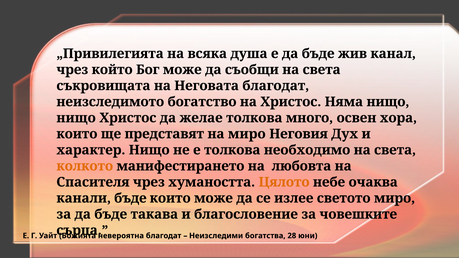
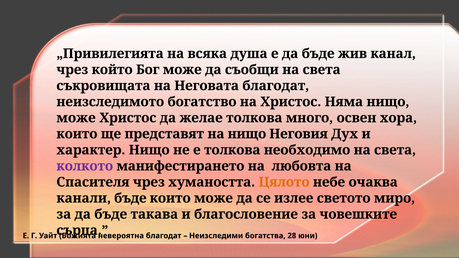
нищо at (76, 118): нищо -> може
на миро: миро -> нищо
колкото colour: orange -> purple
